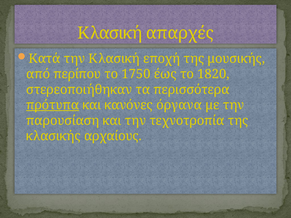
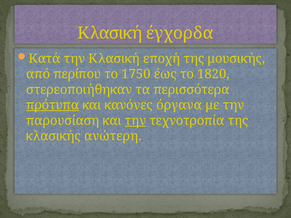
απαρχές: απαρχές -> έγχορδα
την at (135, 121) underline: none -> present
αρχαίους: αρχαίους -> ανώτερη
